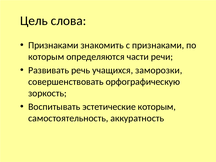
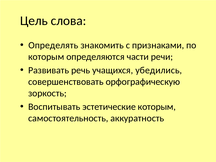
Признаками at (53, 45): Признаками -> Определять
заморозки: заморозки -> убедились
